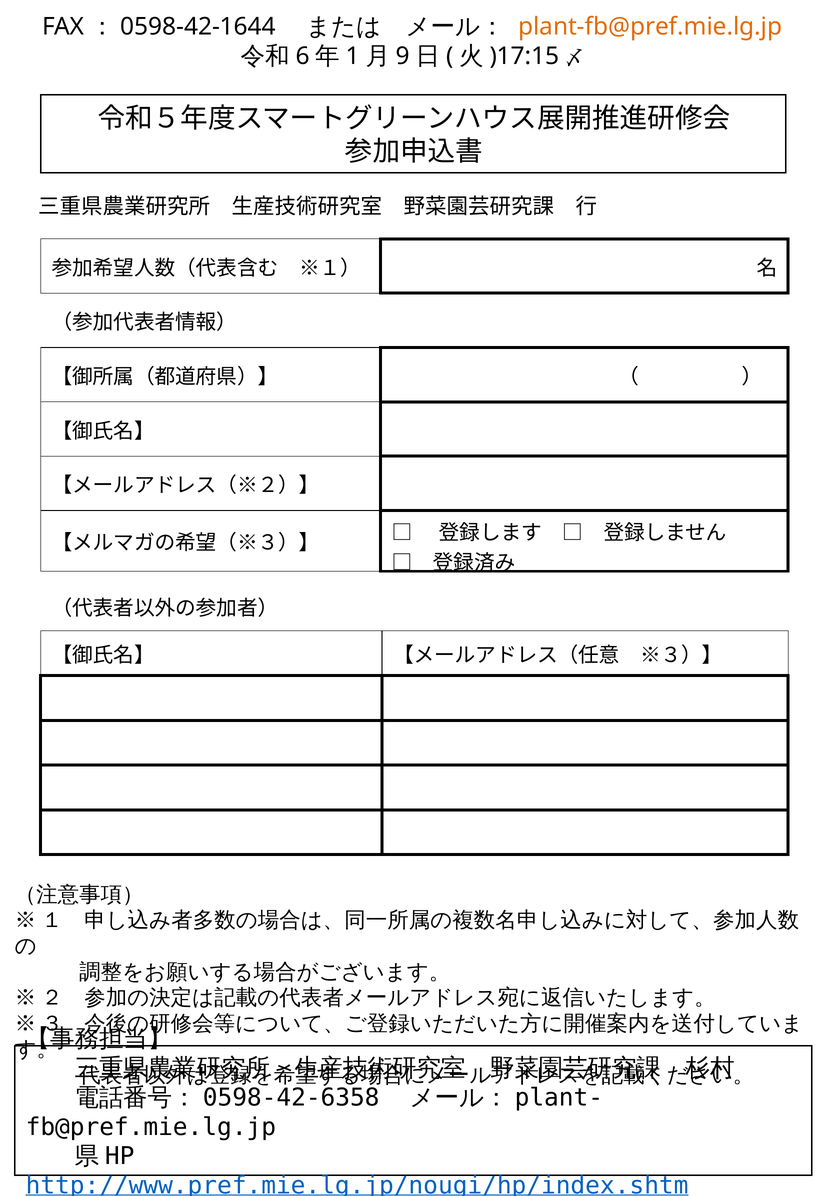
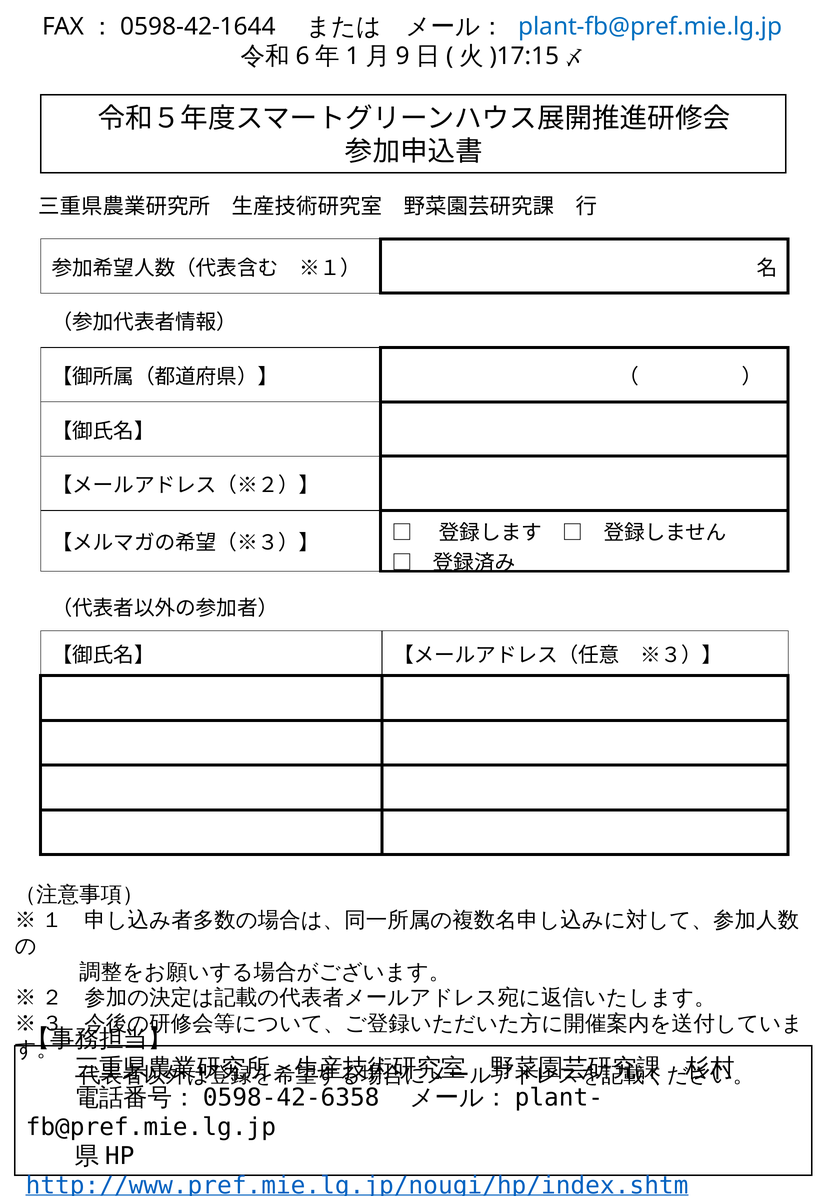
plant-fb@pref.mie.lg.jp colour: orange -> blue
